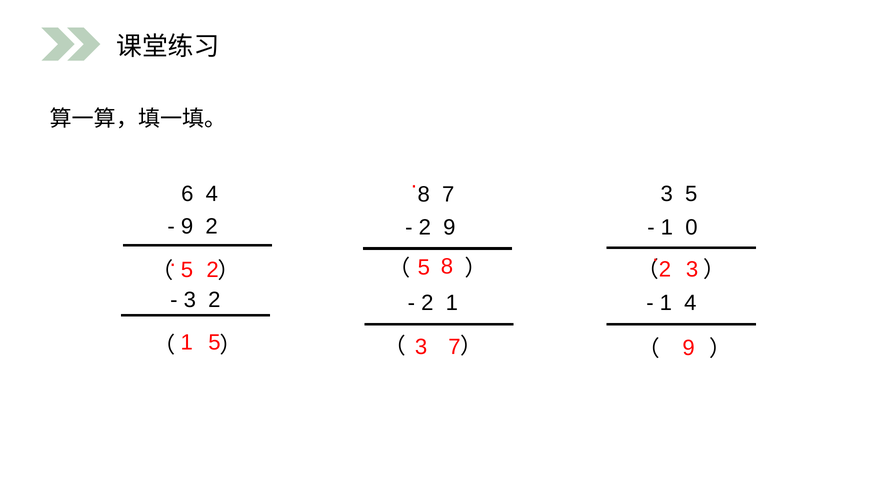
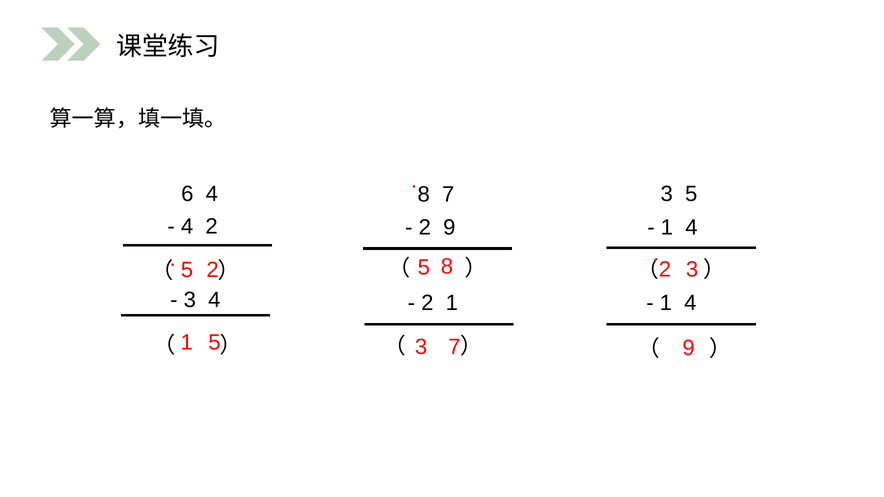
9 at (187, 227): 9 -> 4
0 at (691, 227): 0 -> 4
3 2: 2 -> 4
